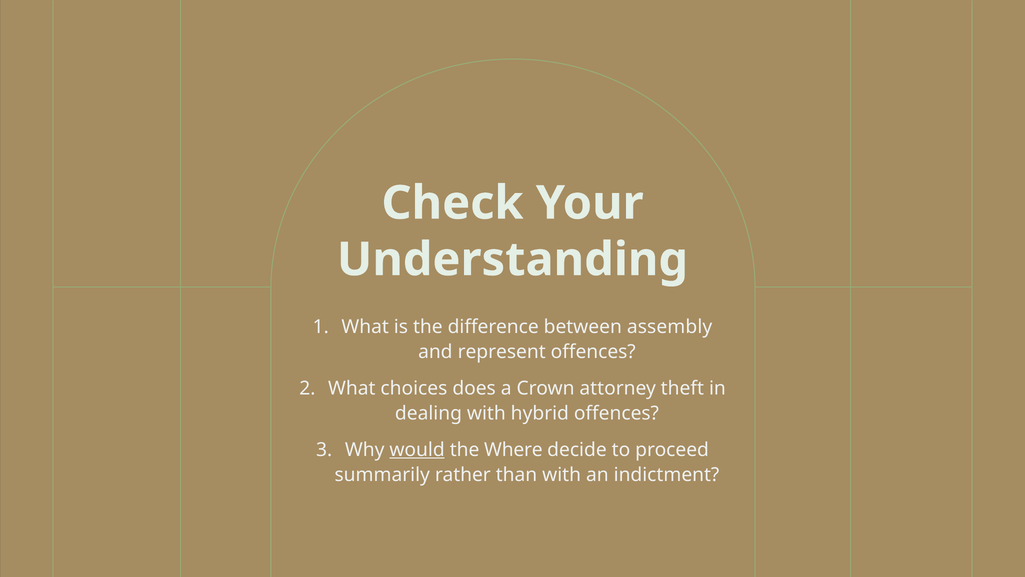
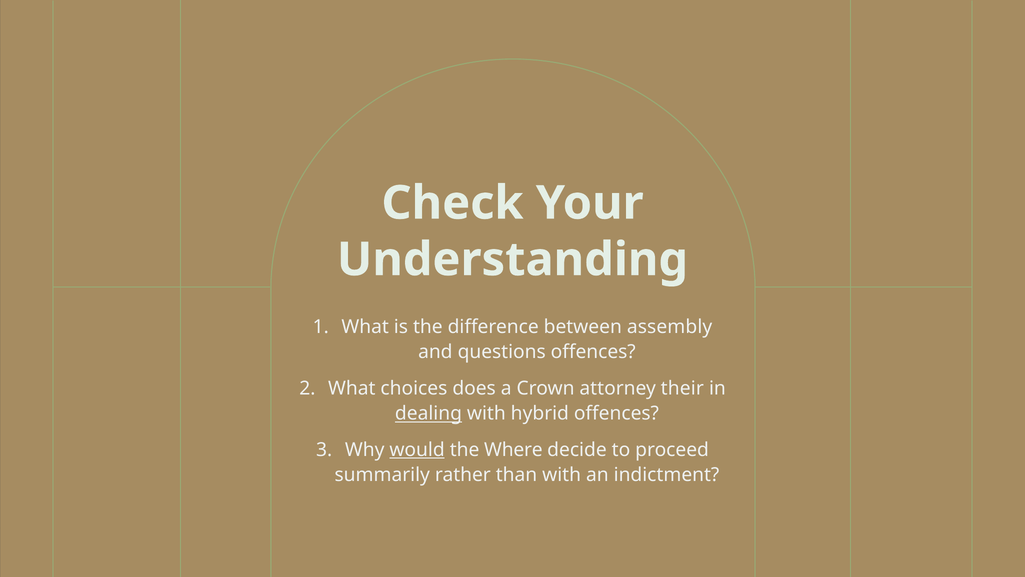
represent: represent -> questions
theft: theft -> their
dealing underline: none -> present
